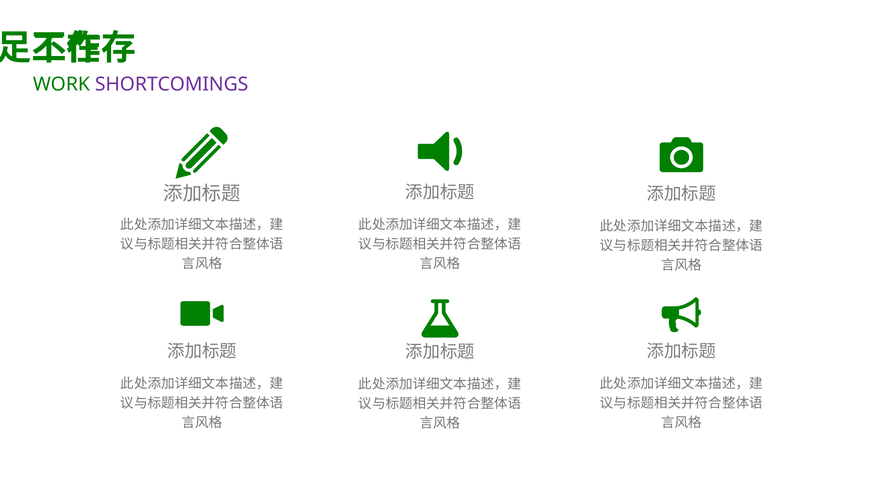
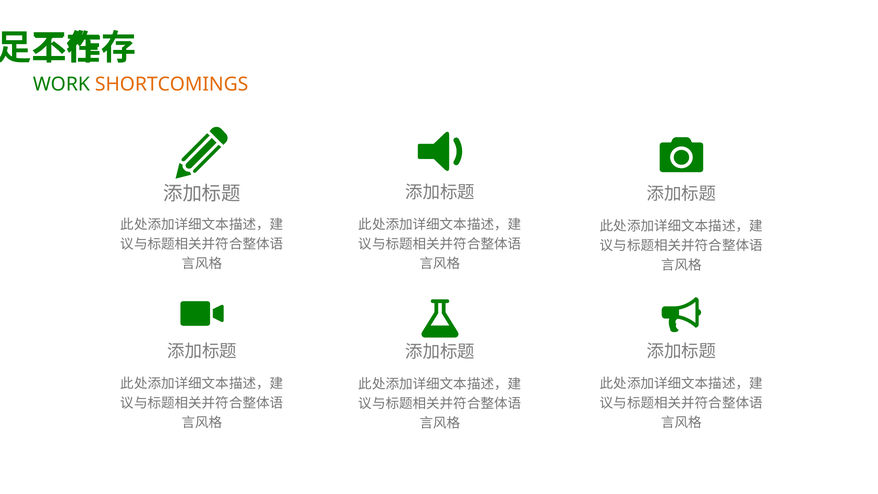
SHORTCOMINGS colour: purple -> orange
